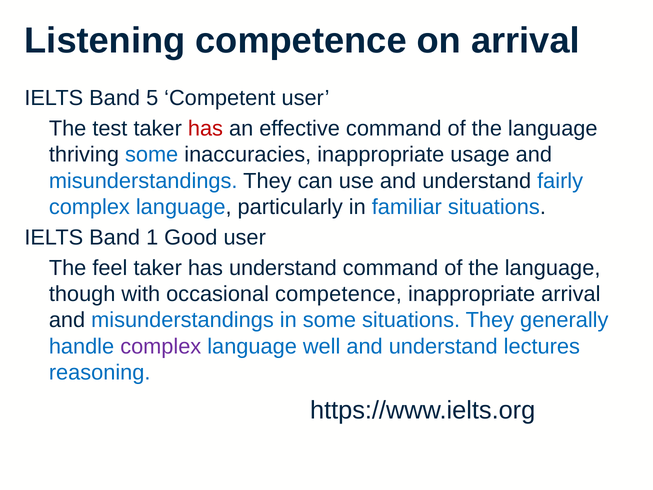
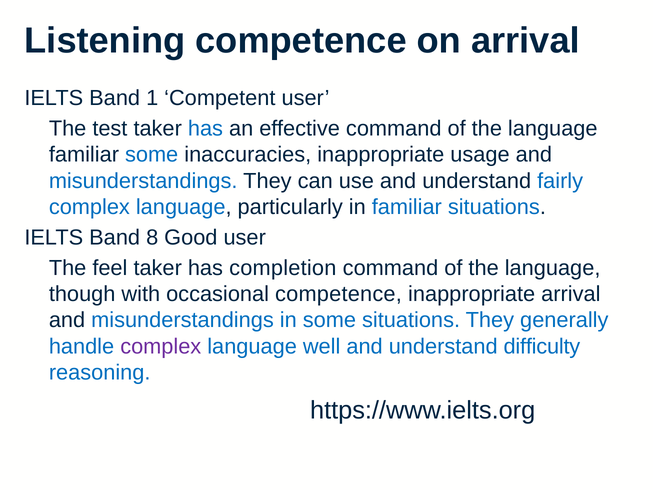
5: 5 -> 1
has at (205, 129) colour: red -> blue
thriving at (84, 155): thriving -> familiar
1: 1 -> 8
has understand: understand -> completion
lectures: lectures -> difficulty
